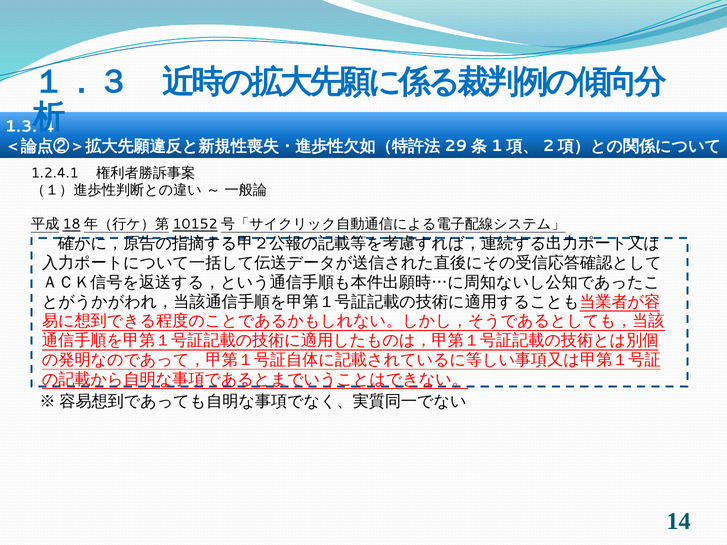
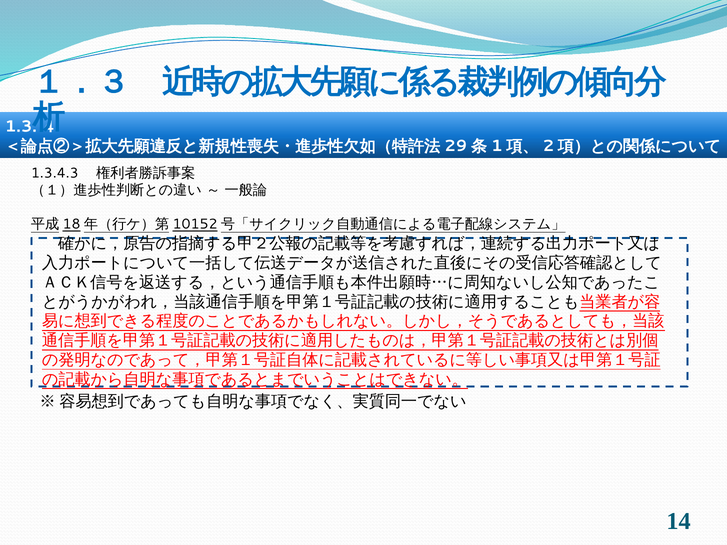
1.2.4.1: 1.2.4.1 -> 1.3.4.3
